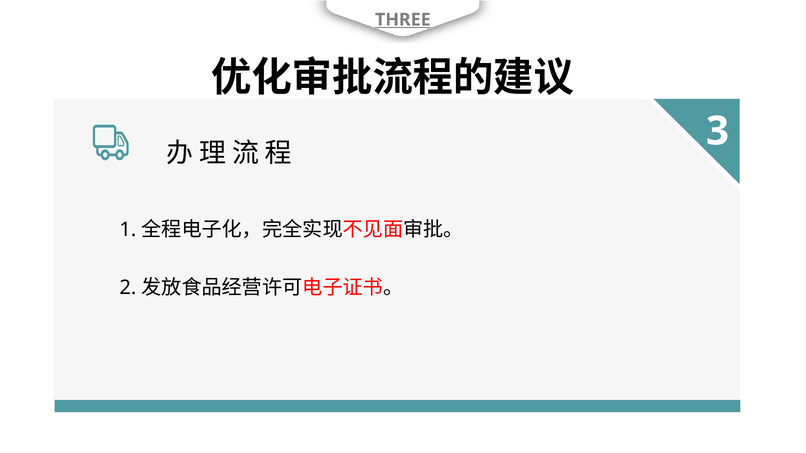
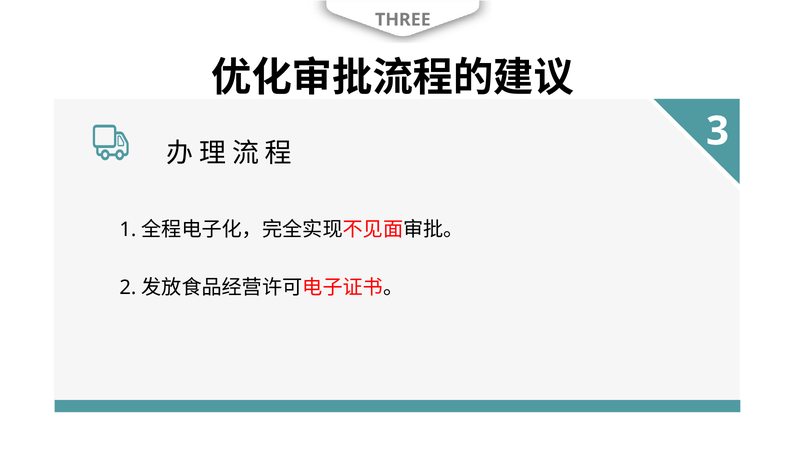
THREE underline: present -> none
